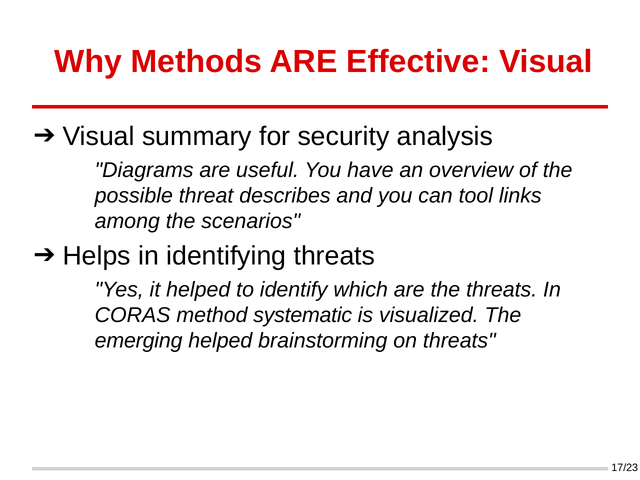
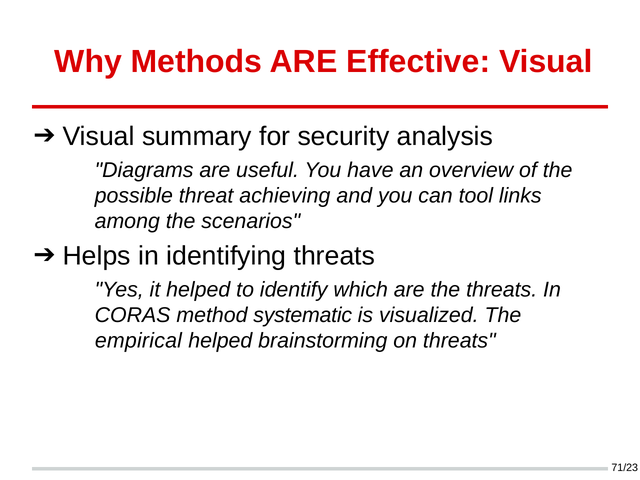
describes: describes -> achieving
emerging: emerging -> empirical
17/23: 17/23 -> 71/23
